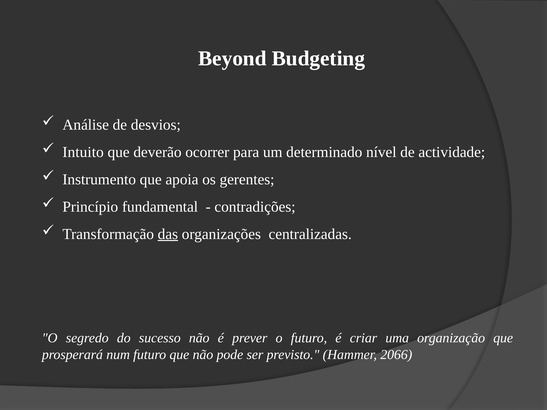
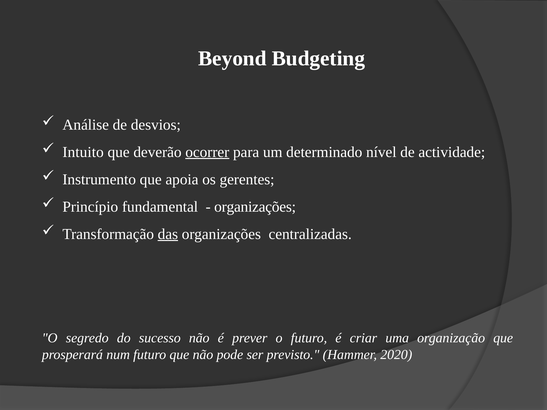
ocorrer underline: none -> present
contradições at (255, 207): contradições -> organizações
2066: 2066 -> 2020
